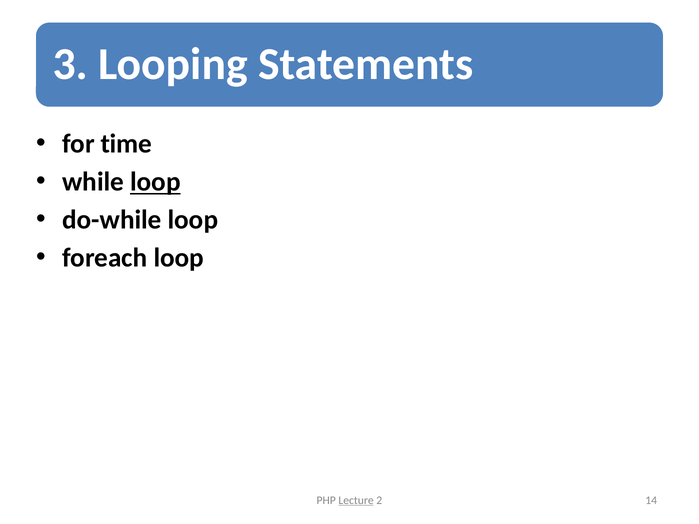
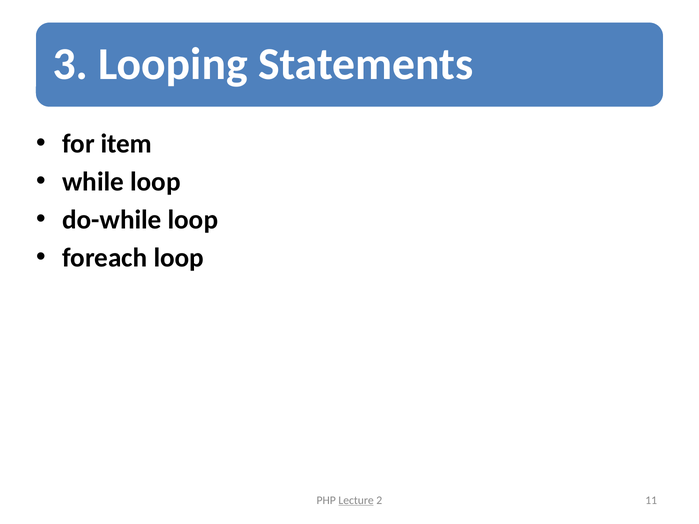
time: time -> item
loop at (155, 182) underline: present -> none
14: 14 -> 11
